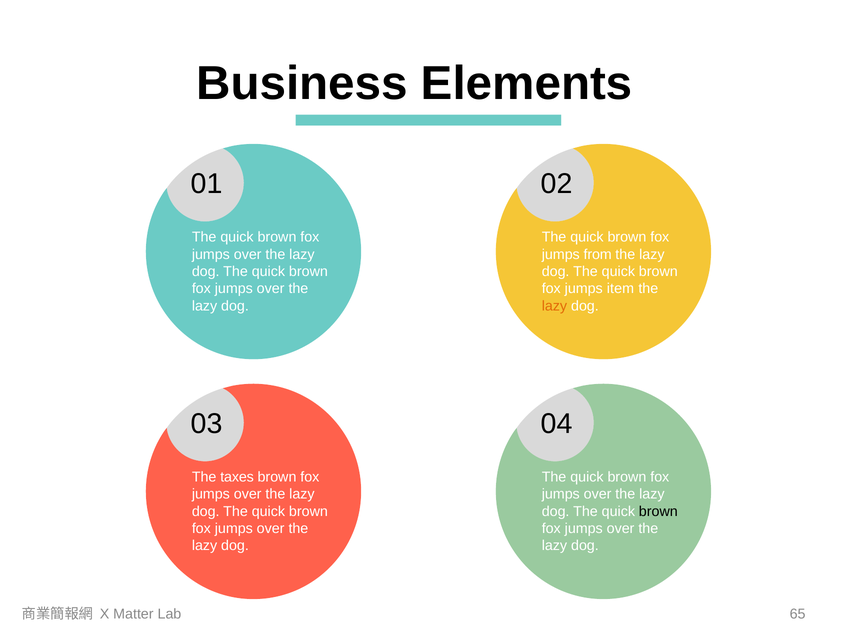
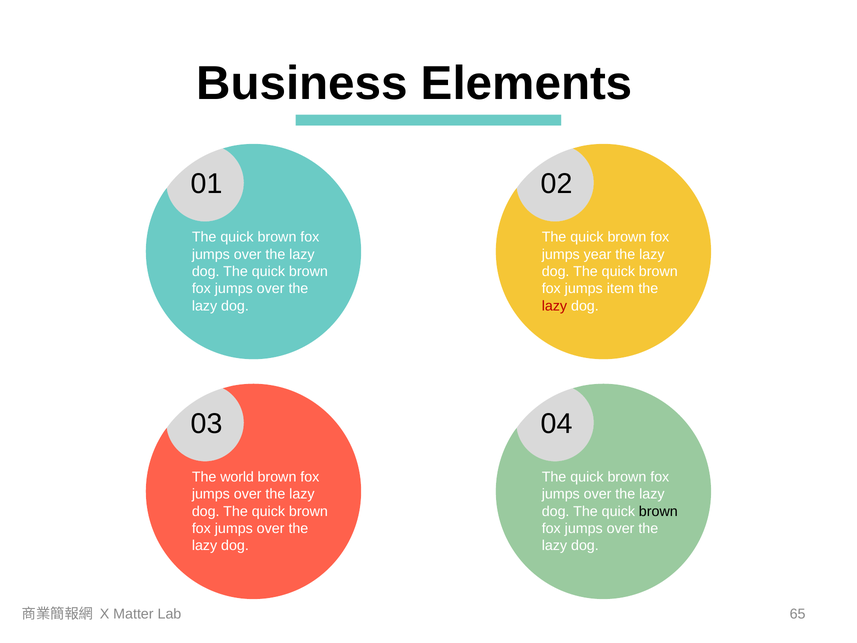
from: from -> year
lazy at (554, 306) colour: orange -> red
taxes: taxes -> world
